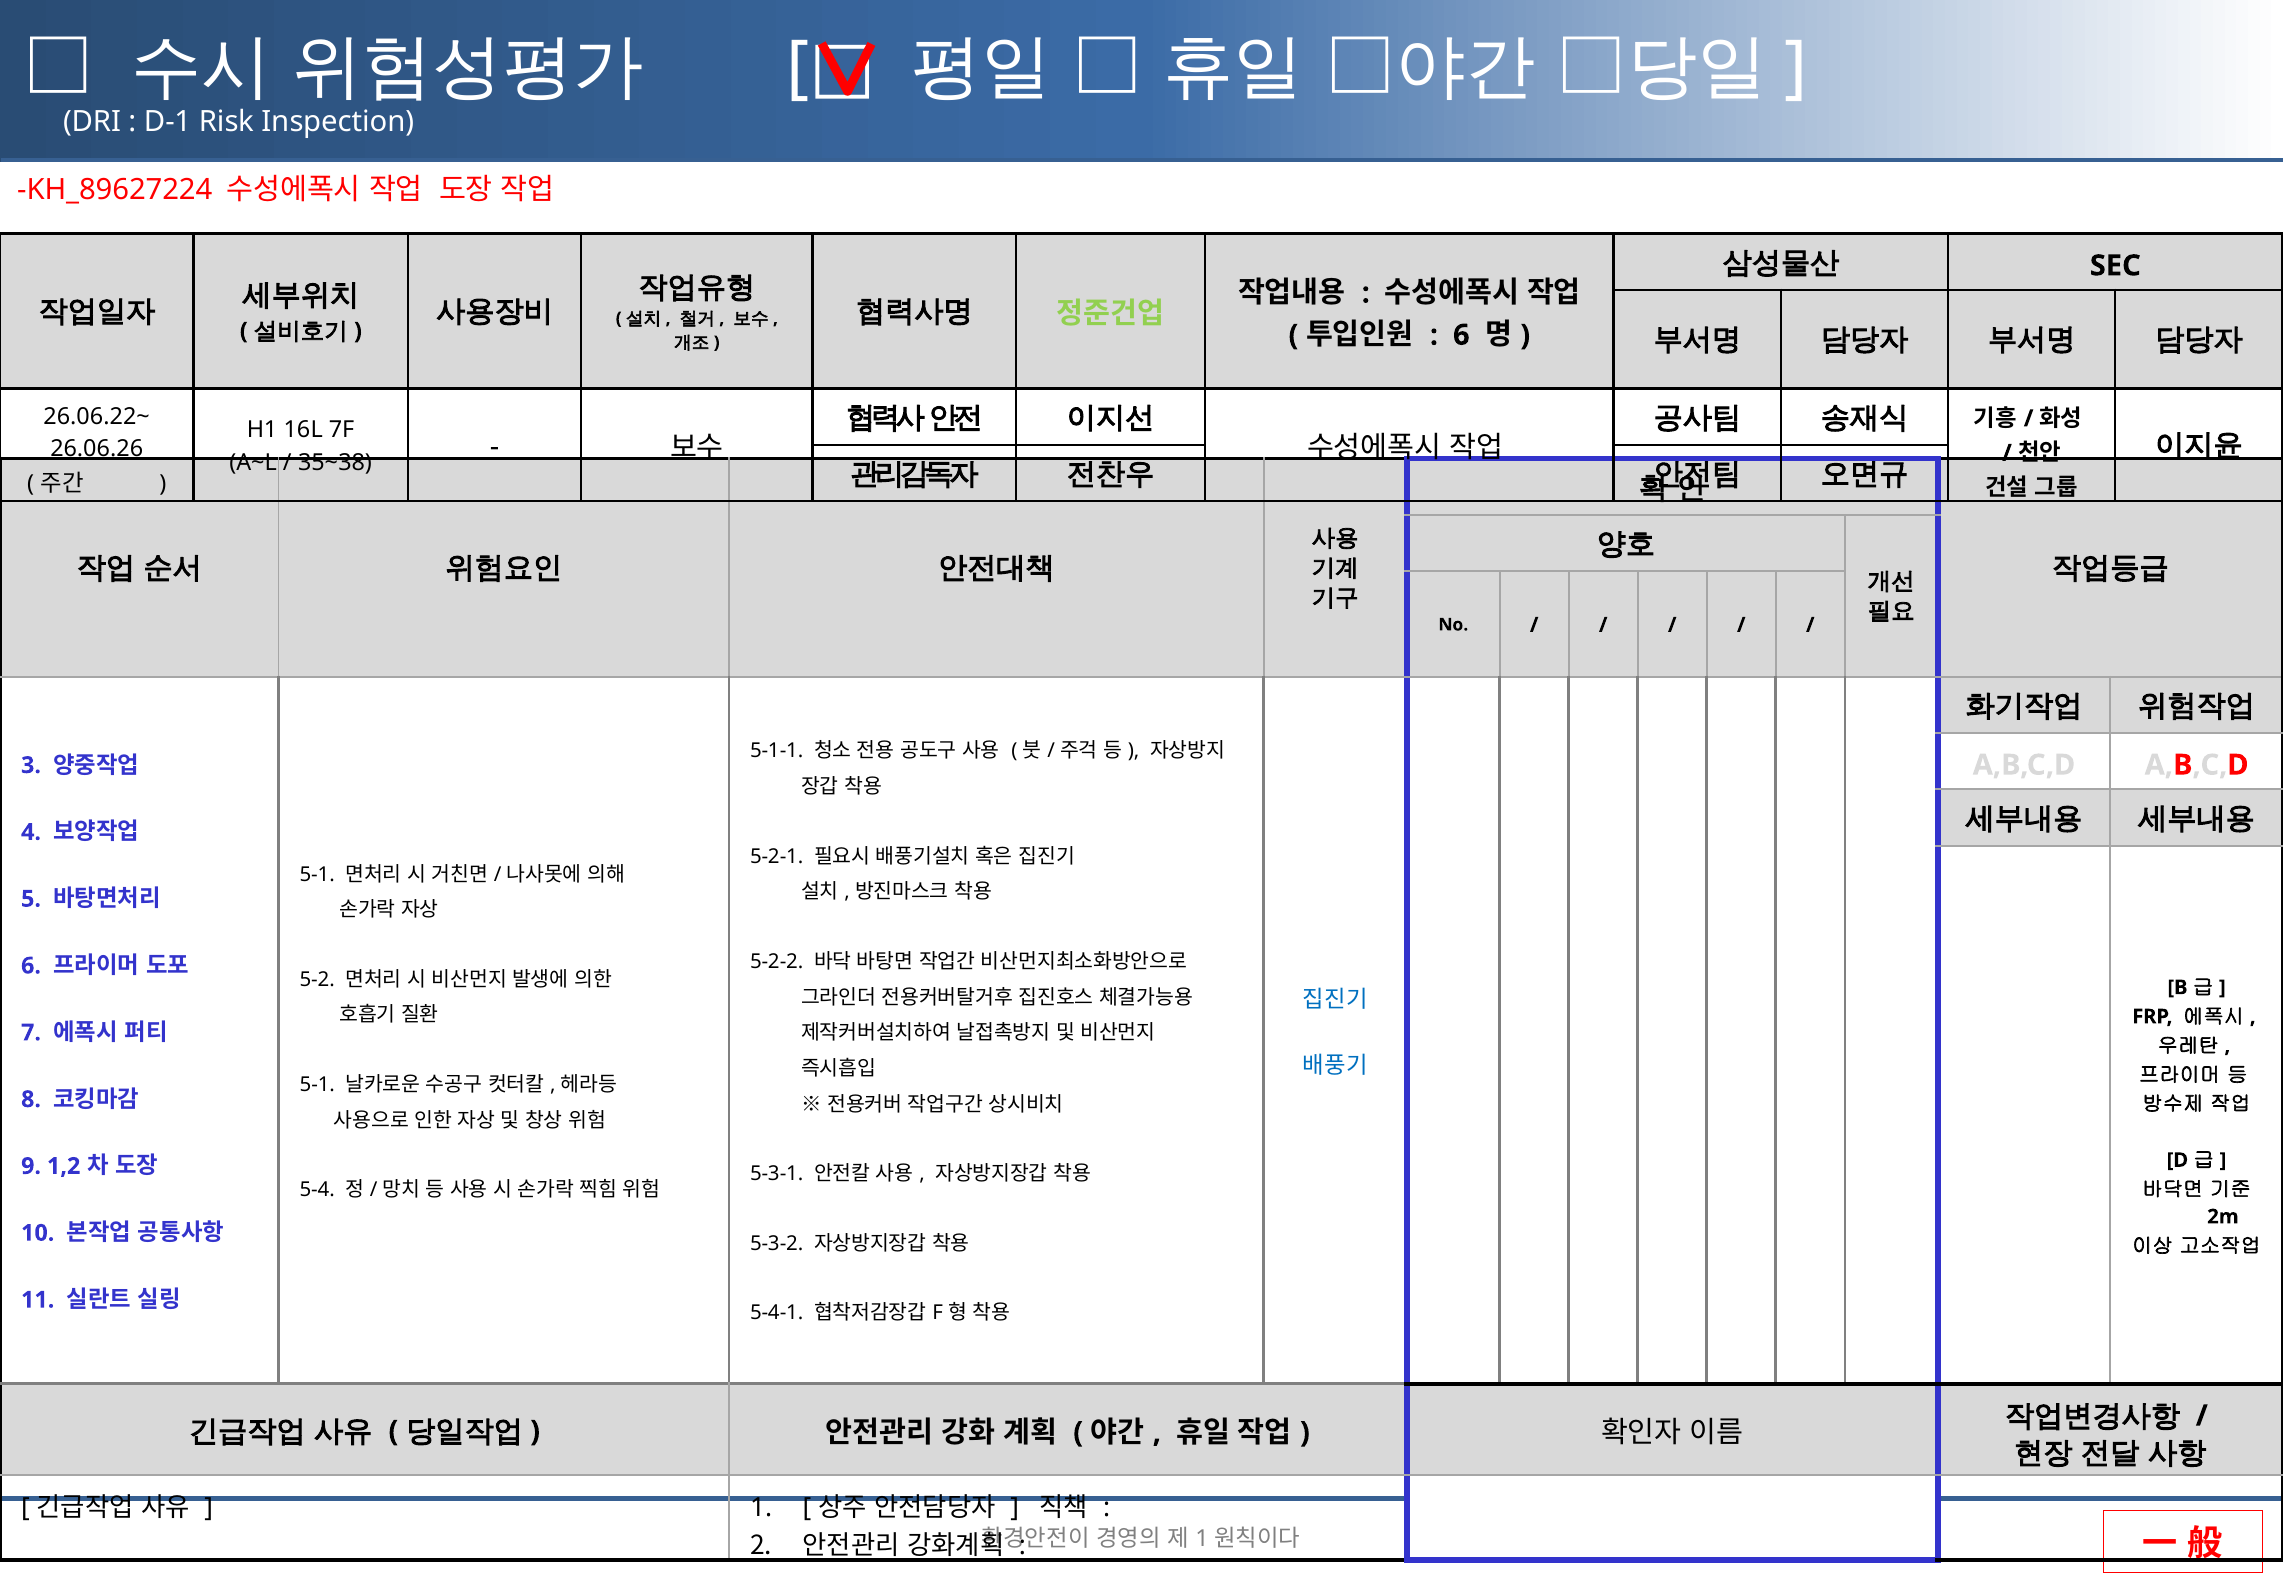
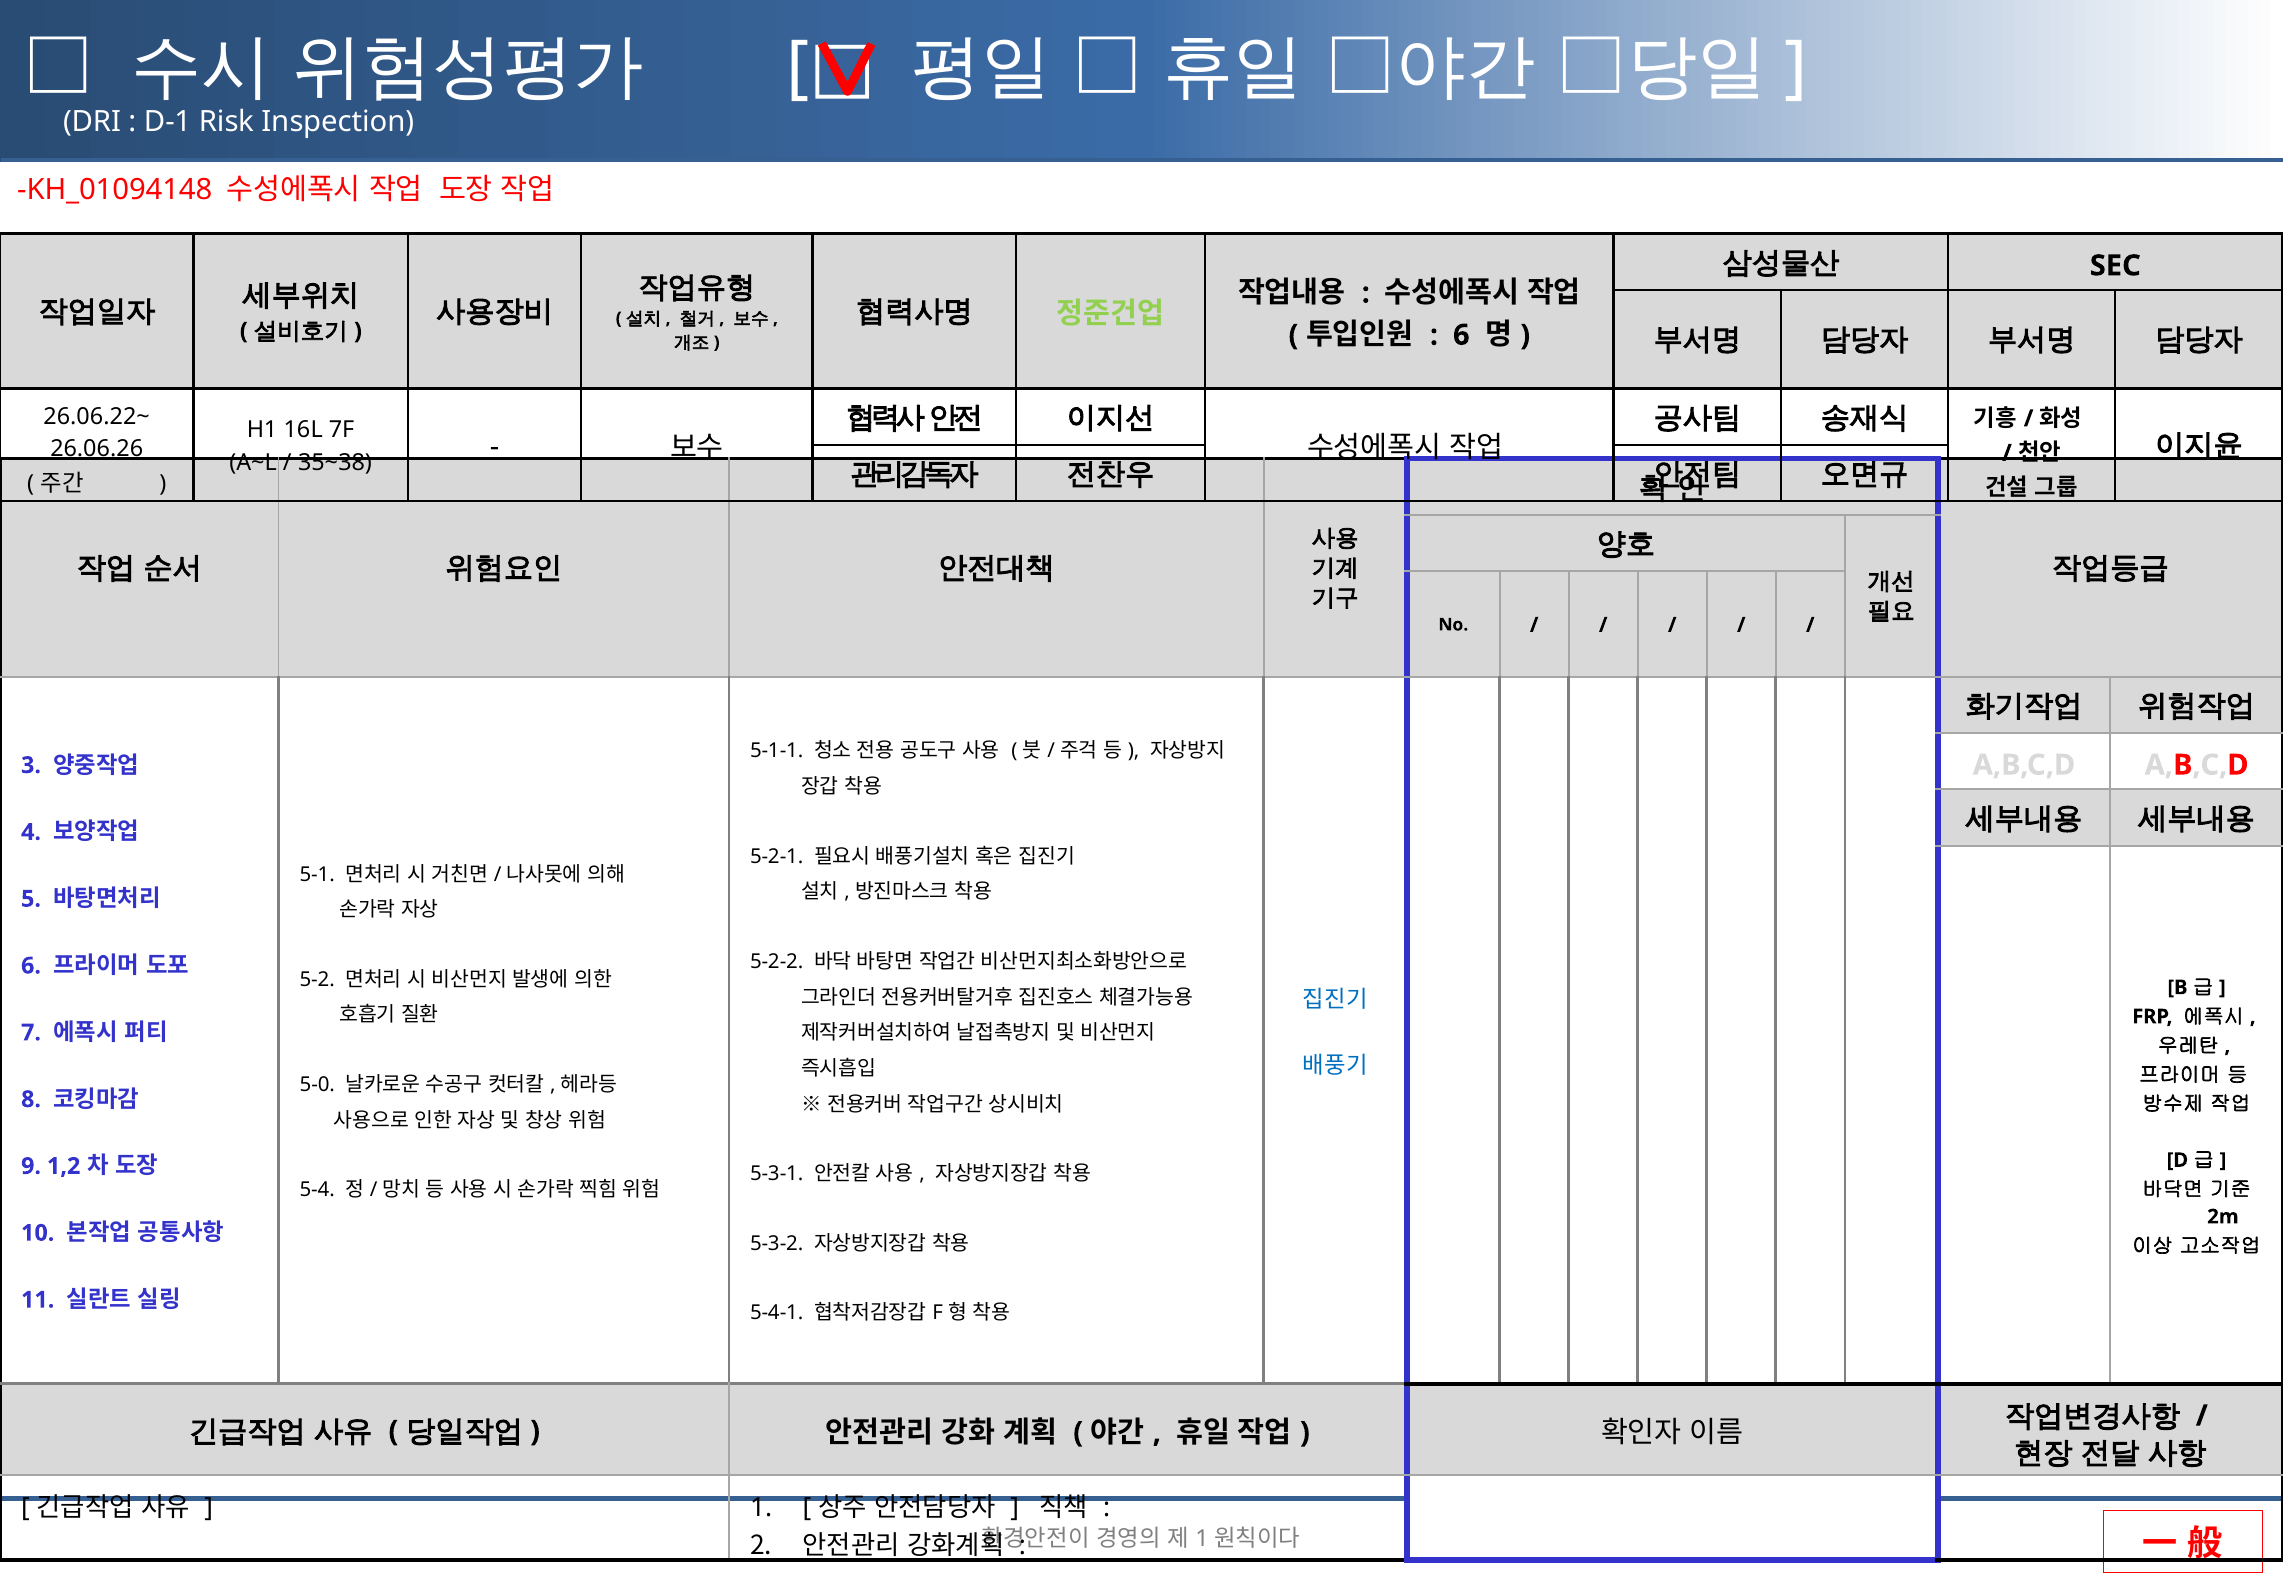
KH_89627224: KH_89627224 -> KH_01094148
5-1 at (317, 1084): 5-1 -> 5-0
